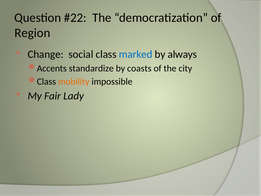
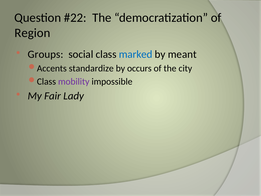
Change: Change -> Groups
always: always -> meant
coasts: coasts -> occurs
mobility colour: orange -> purple
